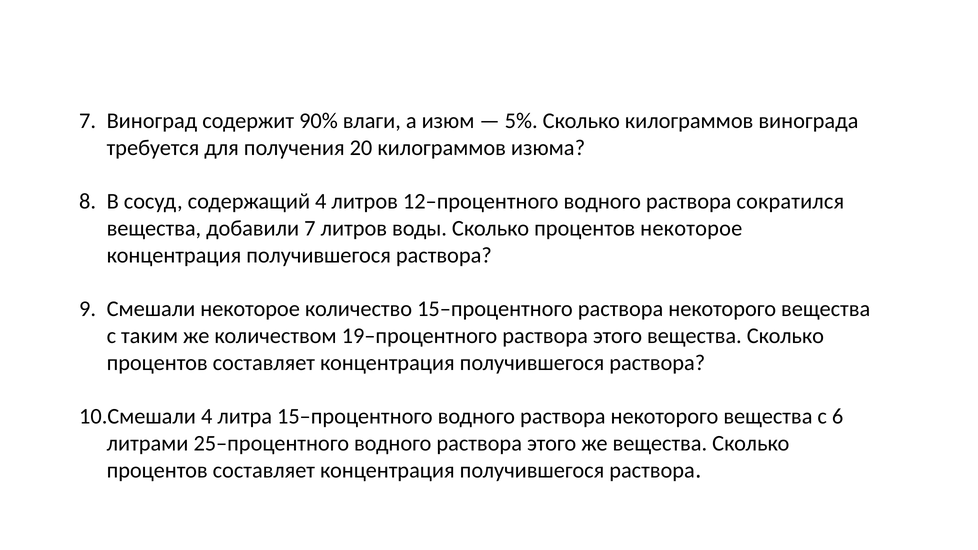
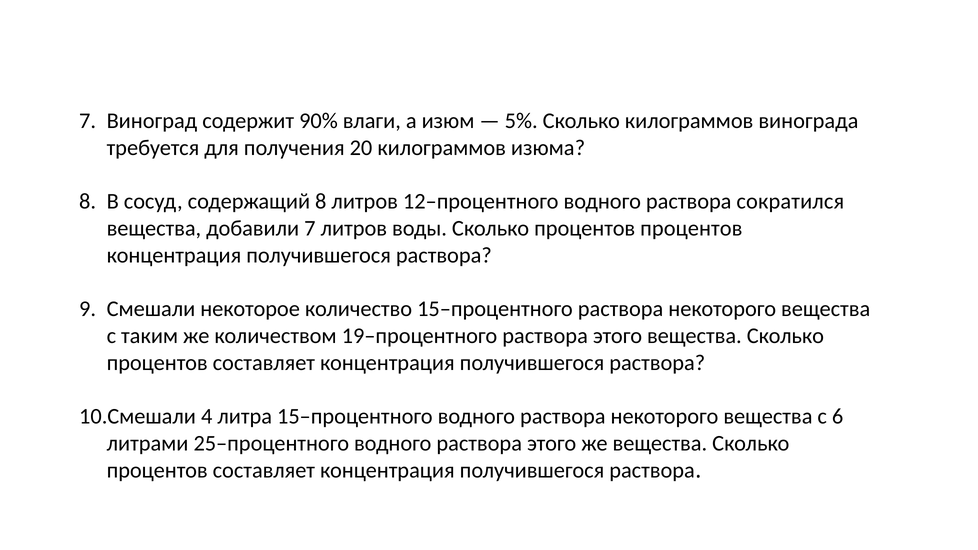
содержащий 4: 4 -> 8
процентов некоторое: некоторое -> процентов
